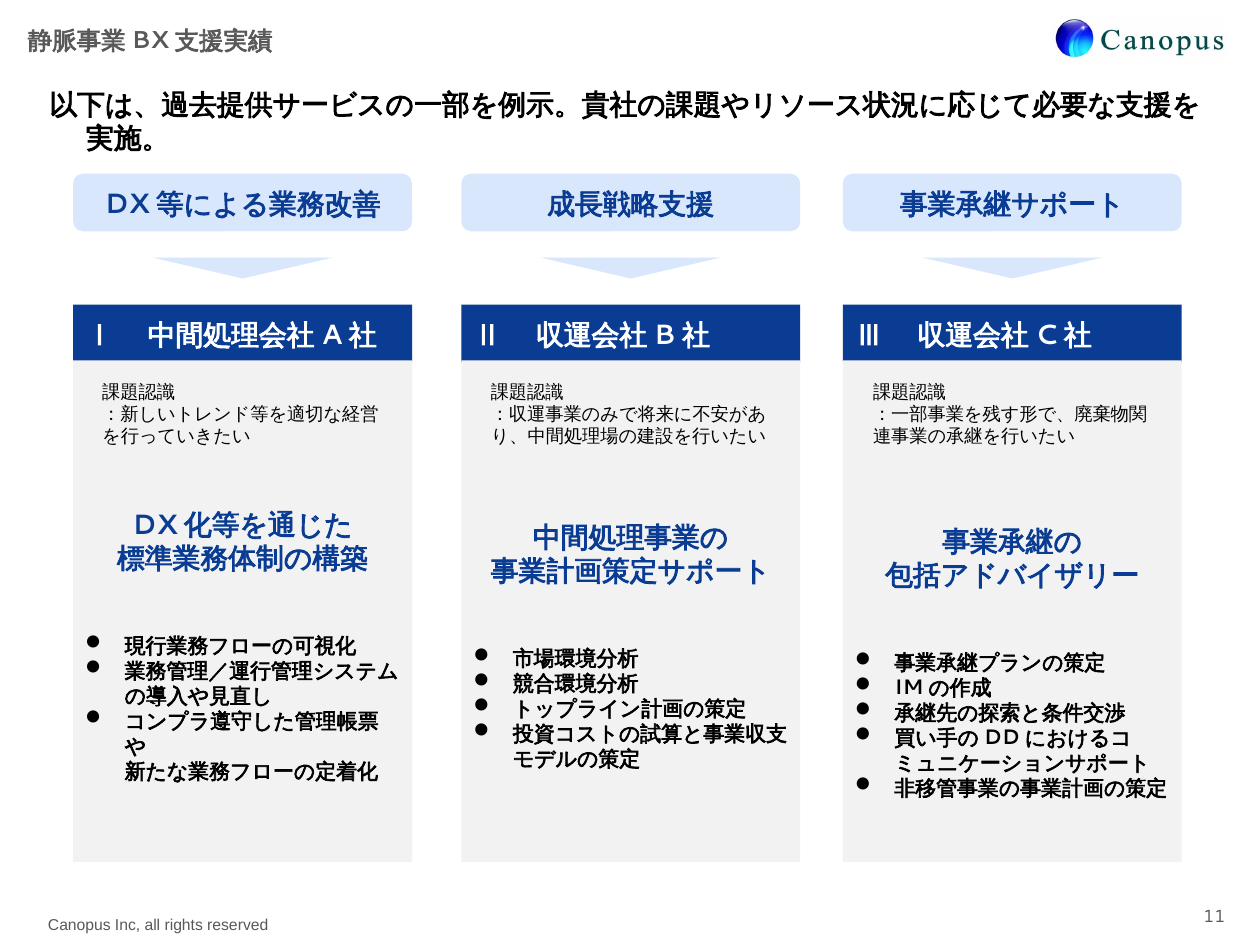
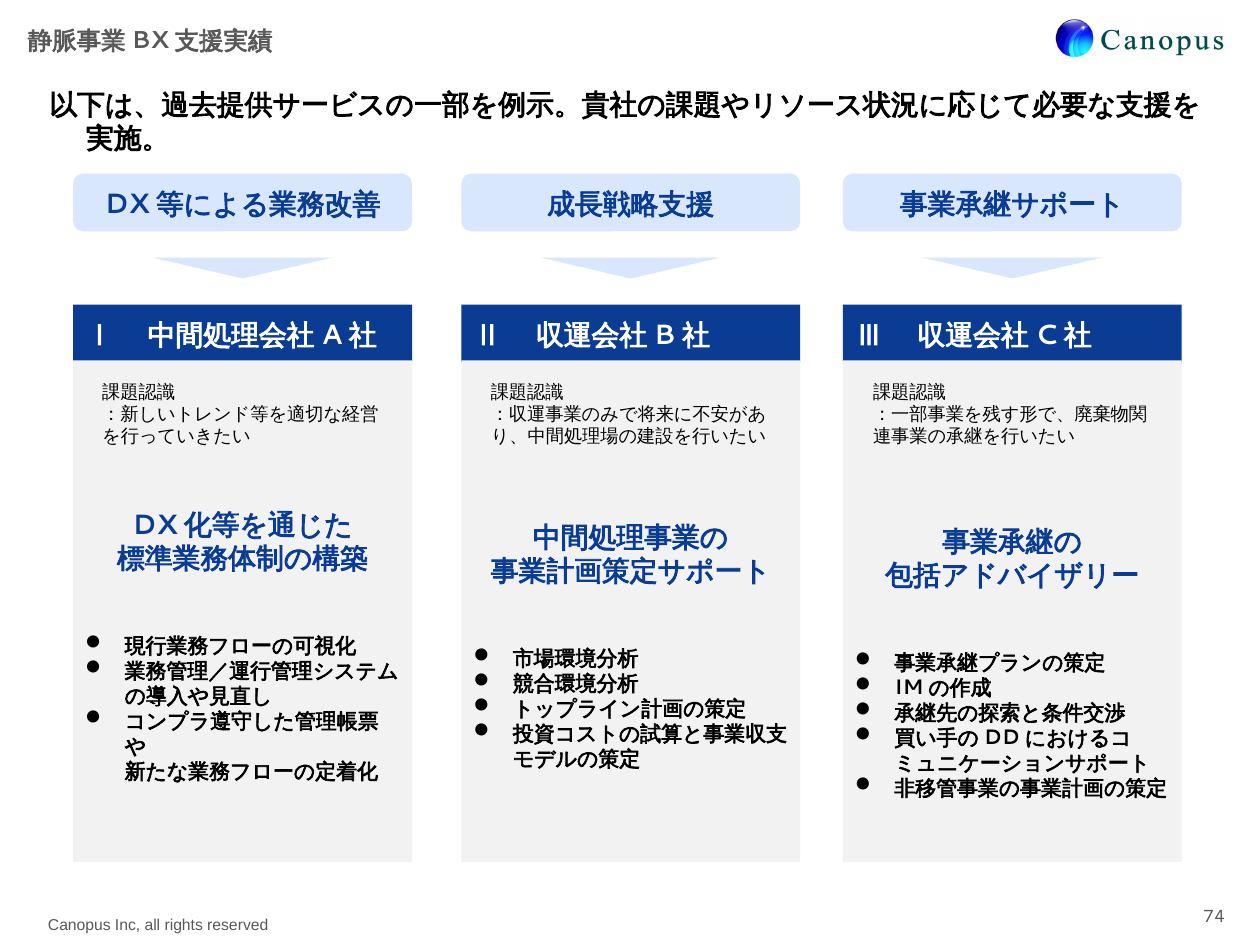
11: 11 -> 74
